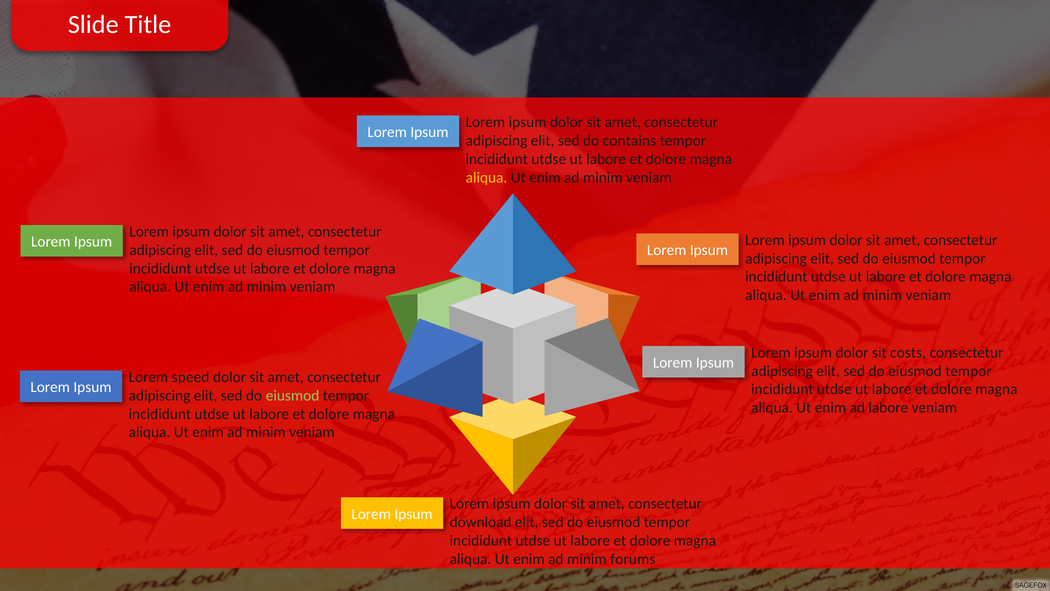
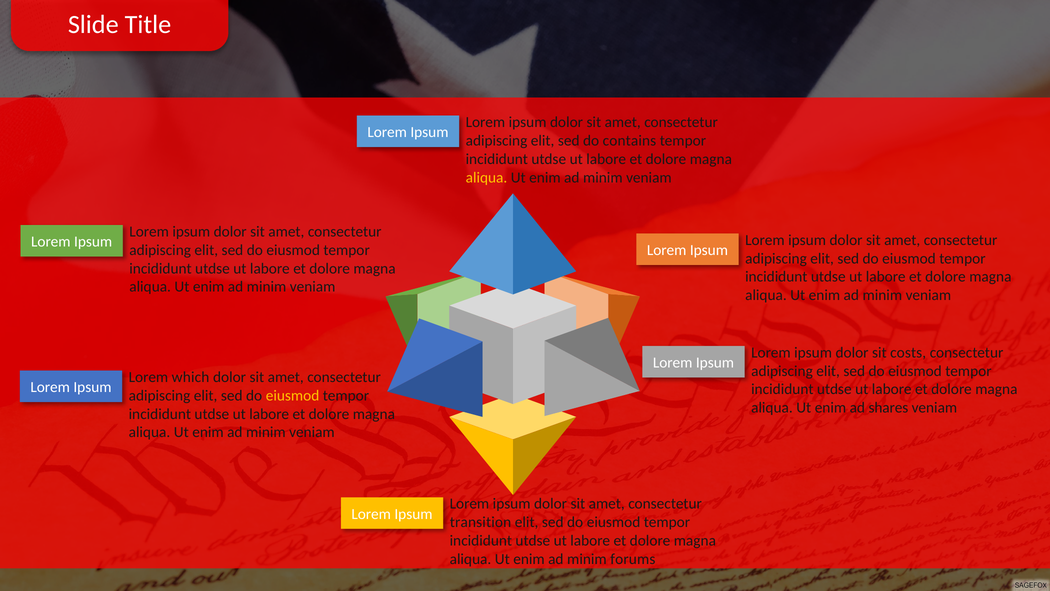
speed: speed -> which
eiusmod at (293, 395) colour: light green -> yellow
ad labore: labore -> shares
download: download -> transition
